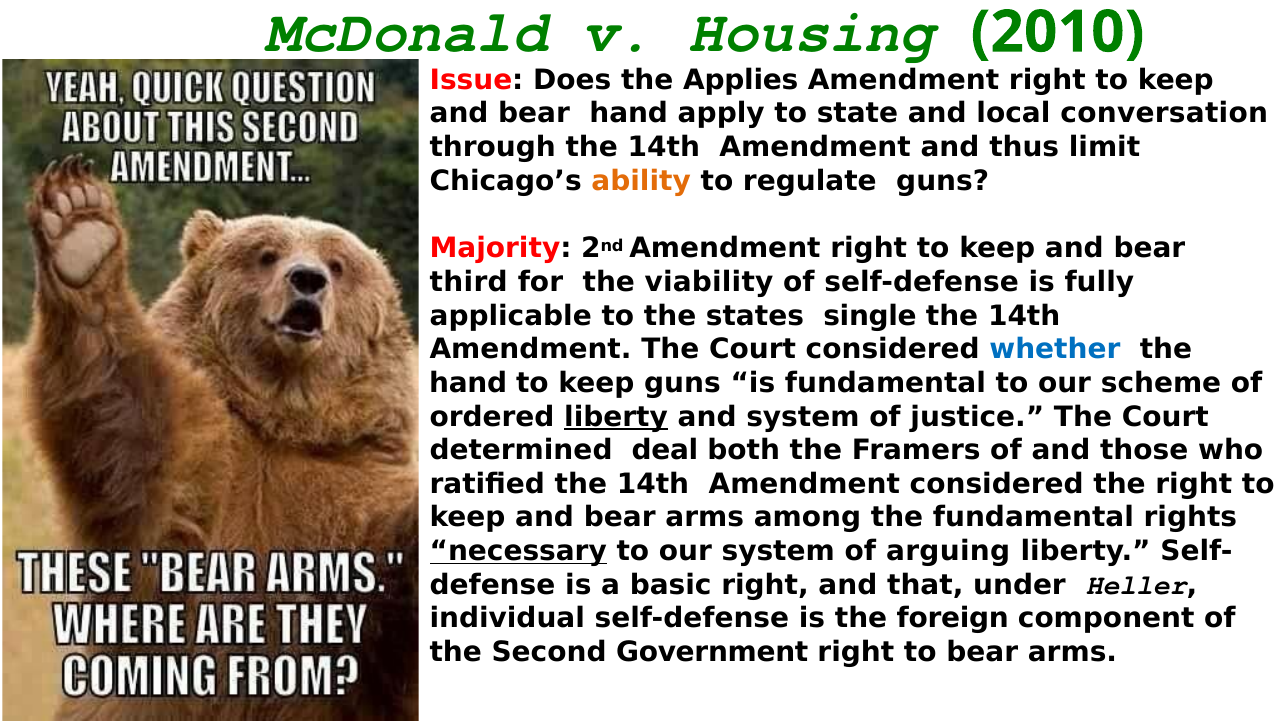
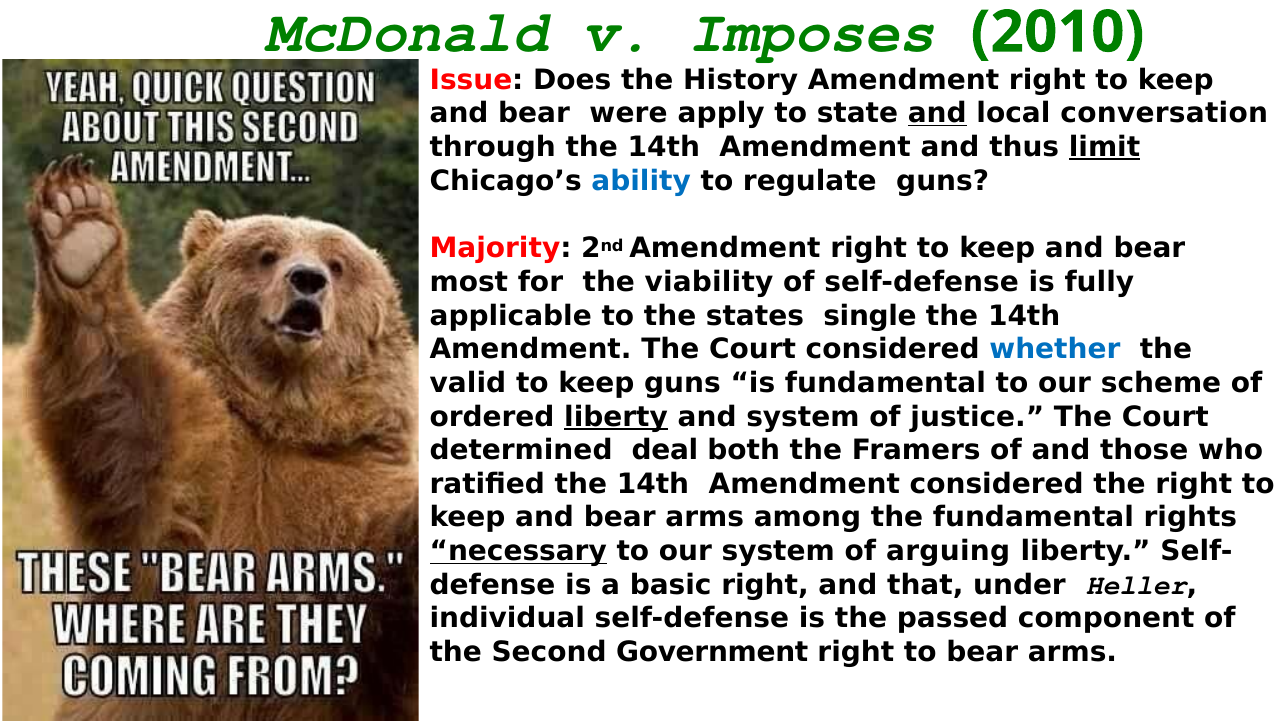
Housing: Housing -> Imposes
Applies: Applies -> History
bear hand: hand -> were
and at (937, 113) underline: none -> present
limit underline: none -> present
ability colour: orange -> blue
third: third -> most
hand at (468, 383): hand -> valid
foreign: foreign -> passed
